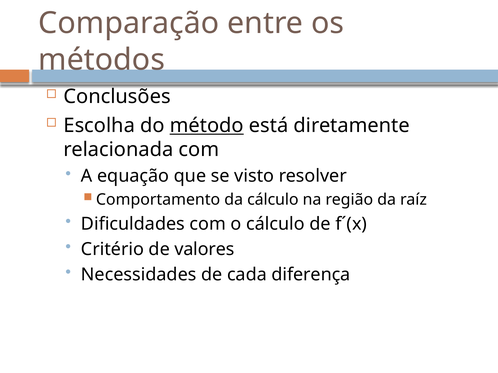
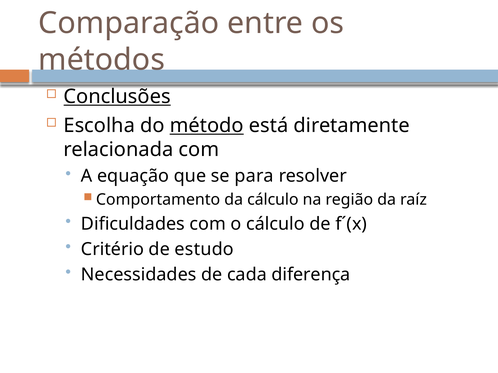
Conclusões underline: none -> present
visto: visto -> para
valores: valores -> estudo
